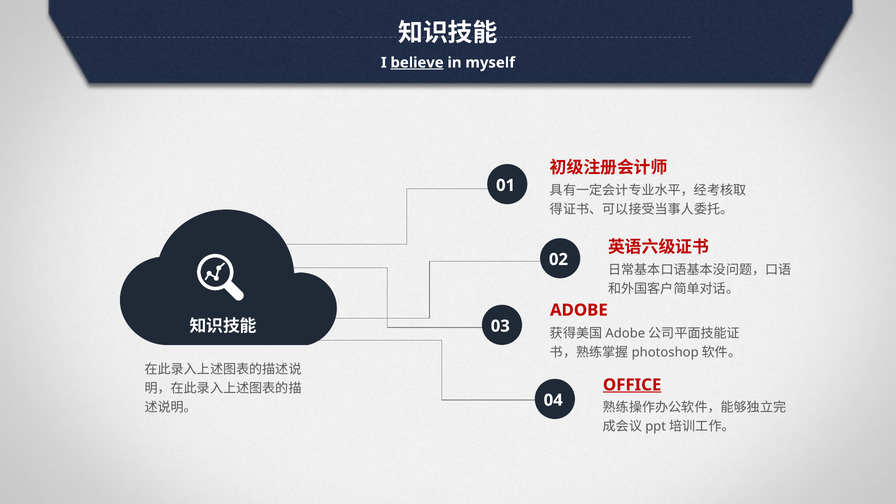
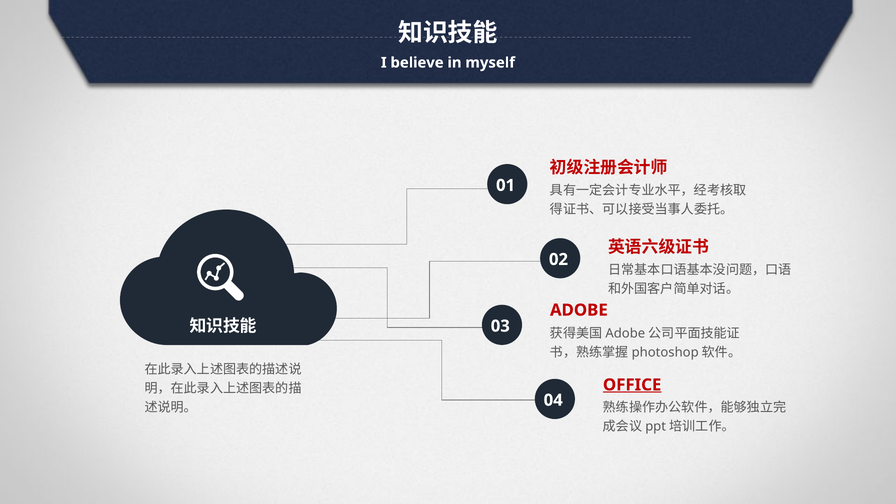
believe underline: present -> none
